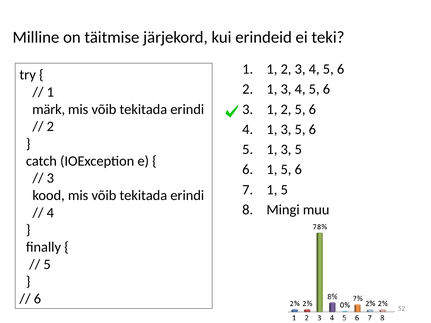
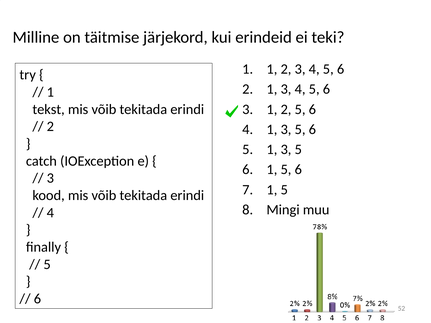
märk: märk -> tekst
